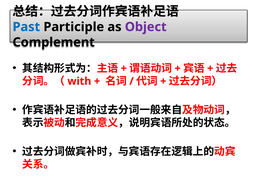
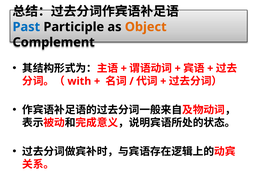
Object colour: purple -> orange
